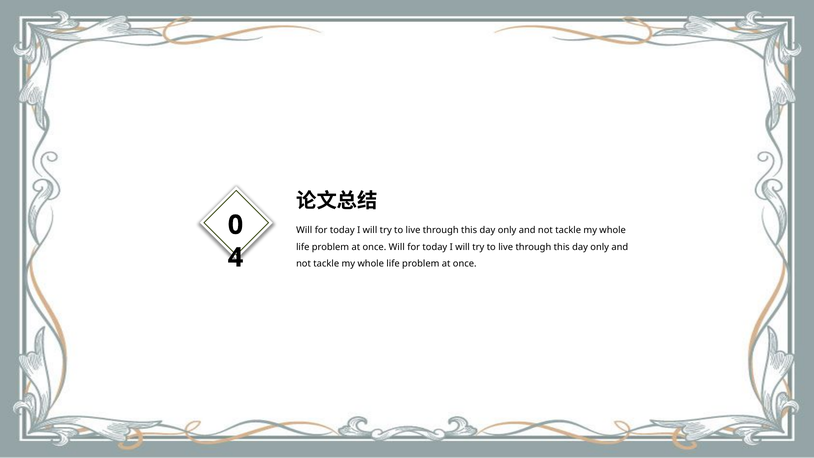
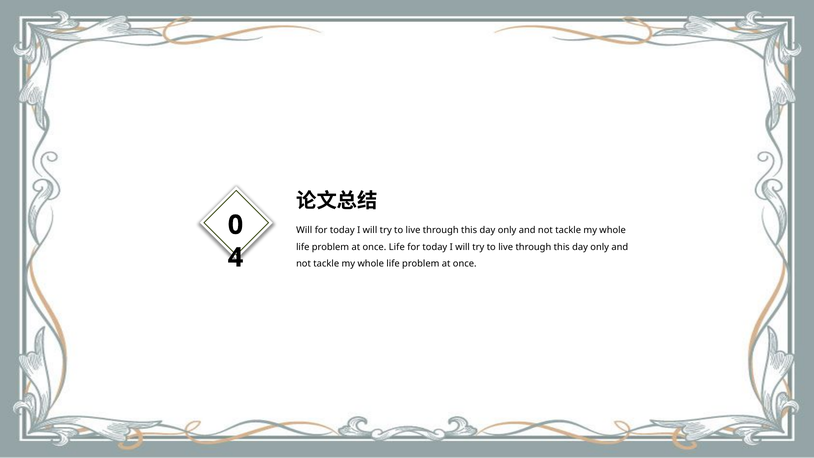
once Will: Will -> Life
